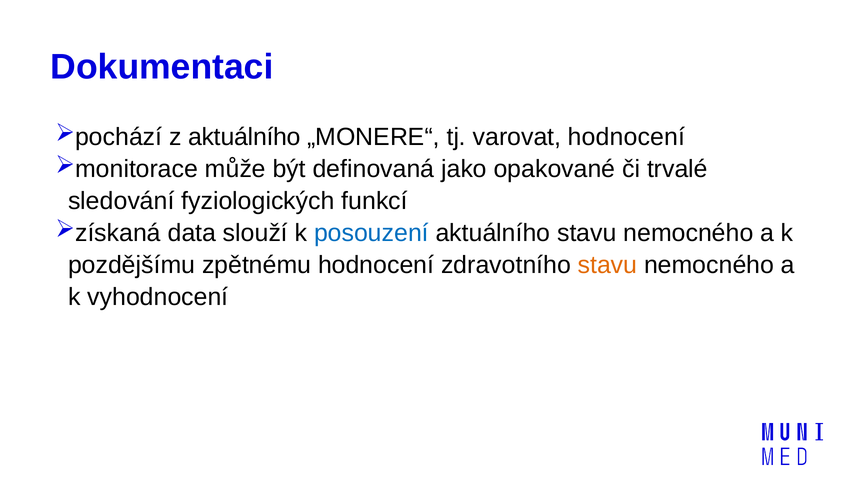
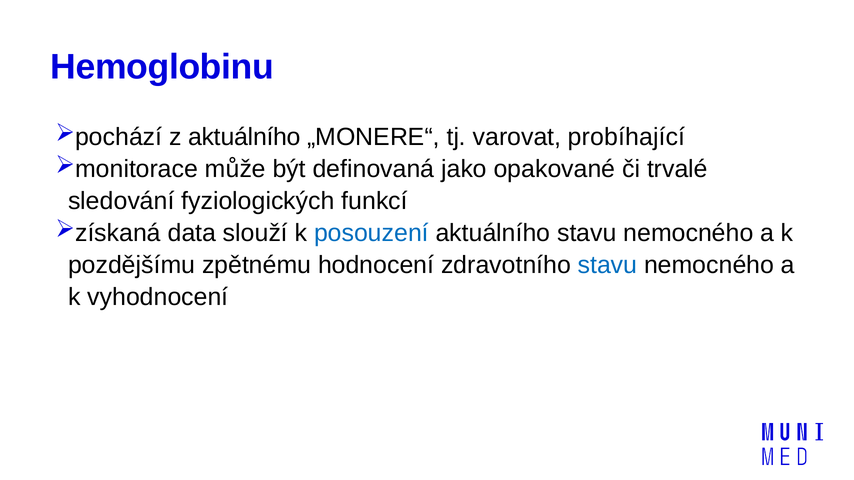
Dokumentaci: Dokumentaci -> Hemoglobinu
varovat hodnocení: hodnocení -> probíhající
stavu at (607, 265) colour: orange -> blue
